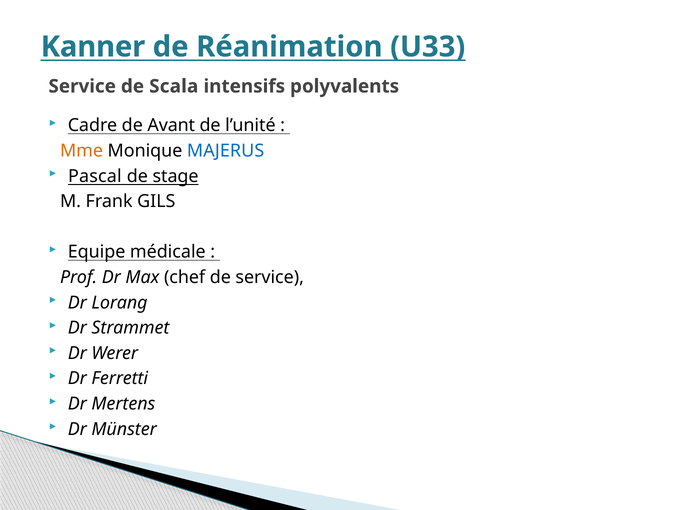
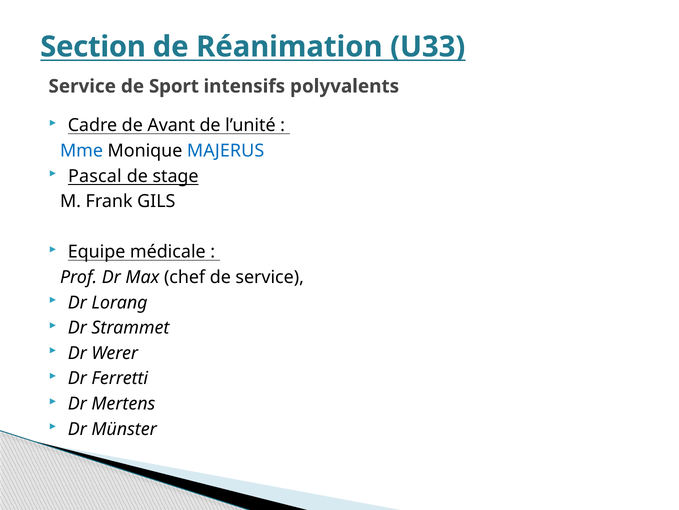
Kanner: Kanner -> Section
Scala: Scala -> Sport
Mme colour: orange -> blue
